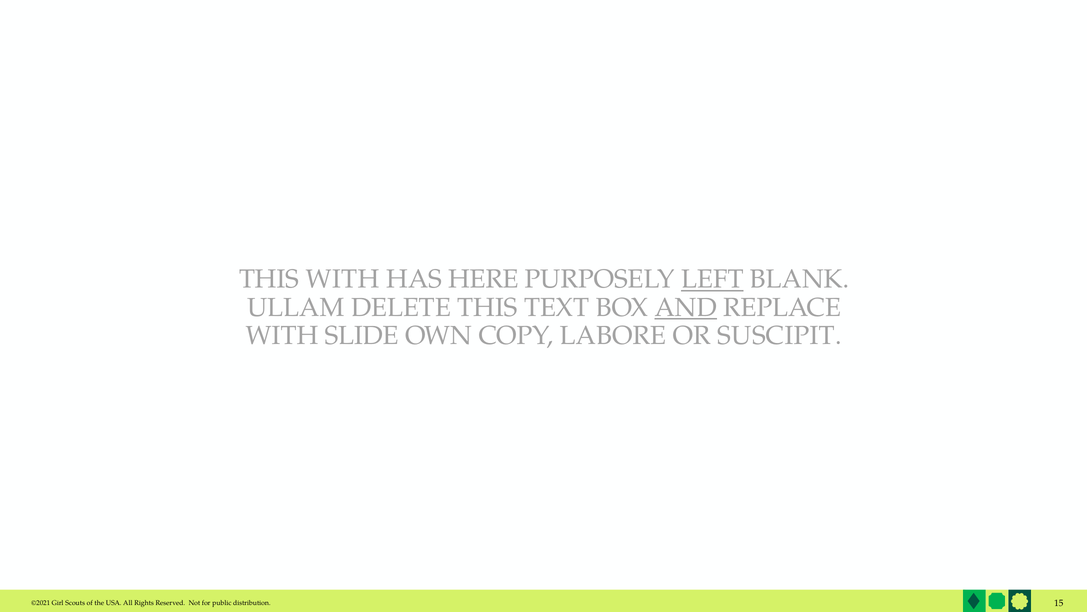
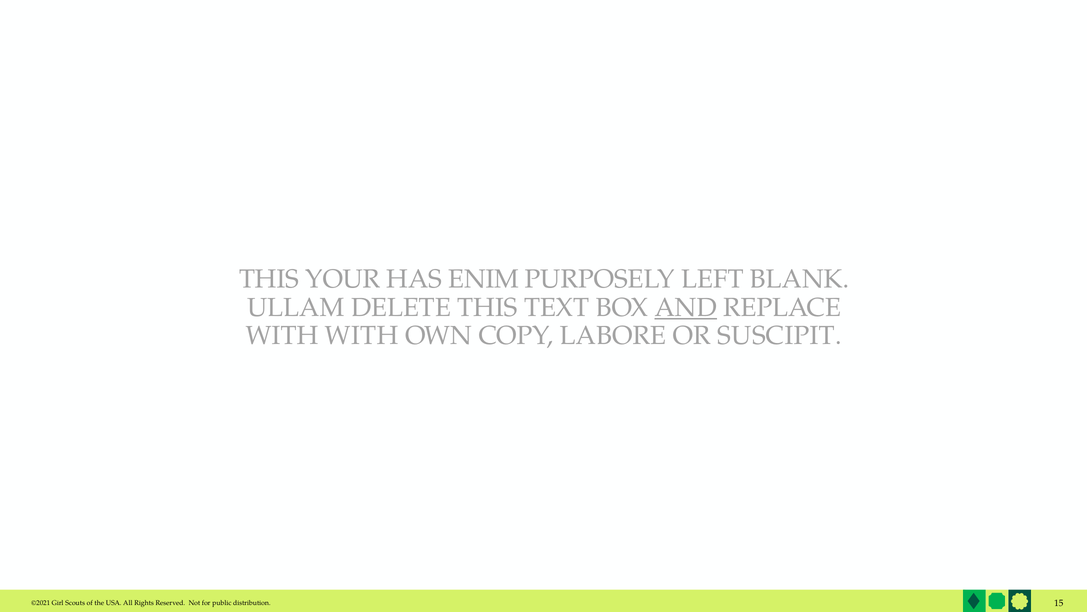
THIS WITH: WITH -> YOUR
HERE: HERE -> ENIM
LEFT underline: present -> none
WITH SLIDE: SLIDE -> WITH
